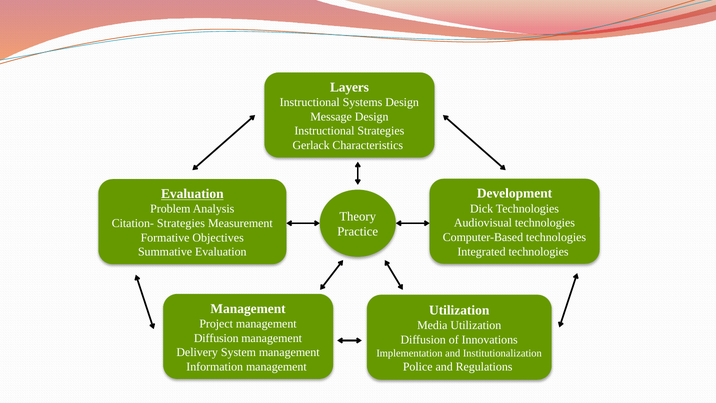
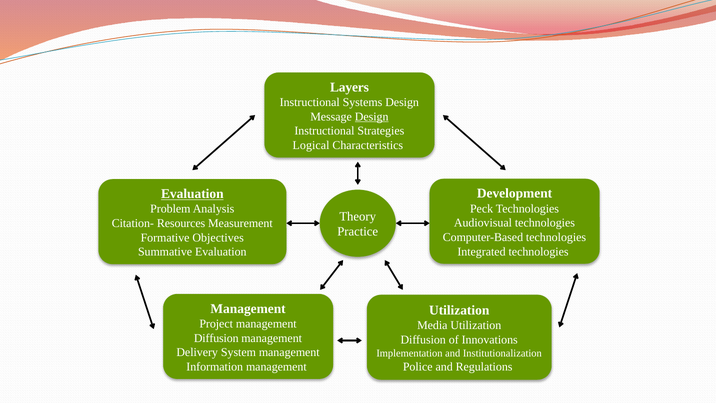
Design at (372, 117) underline: none -> present
Gerlack: Gerlack -> Logical
Dick: Dick -> Peck
Citation- Strategies: Strategies -> Resources
